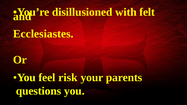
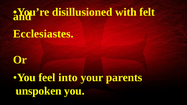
risk: risk -> into
questions: questions -> unspoken
